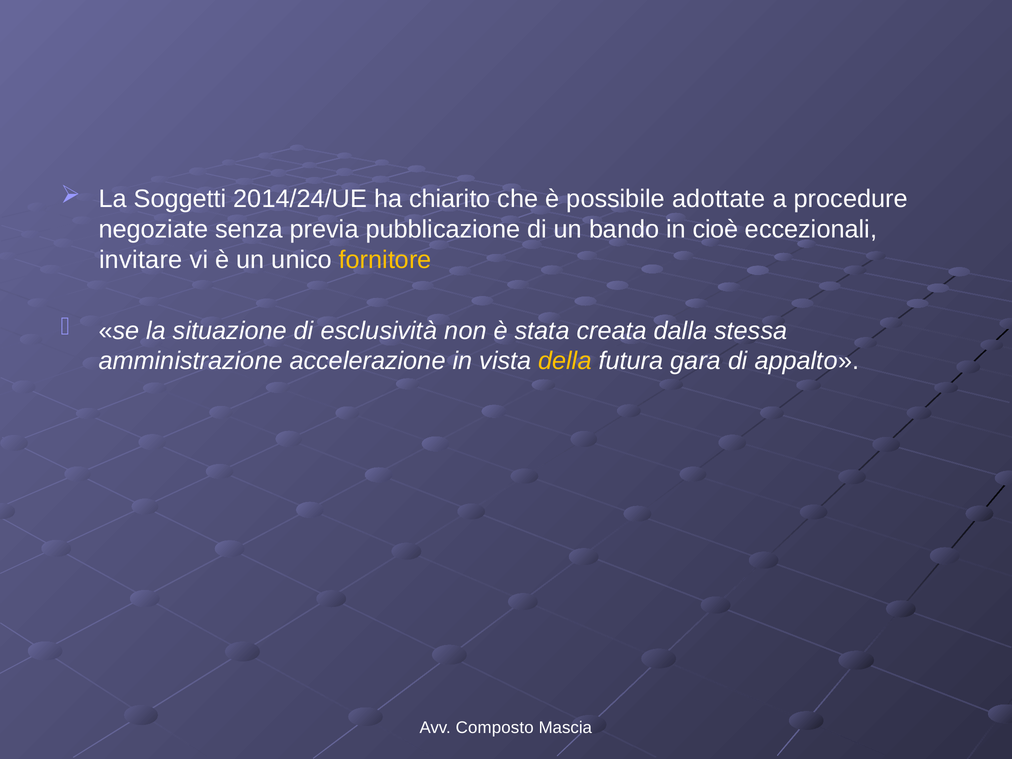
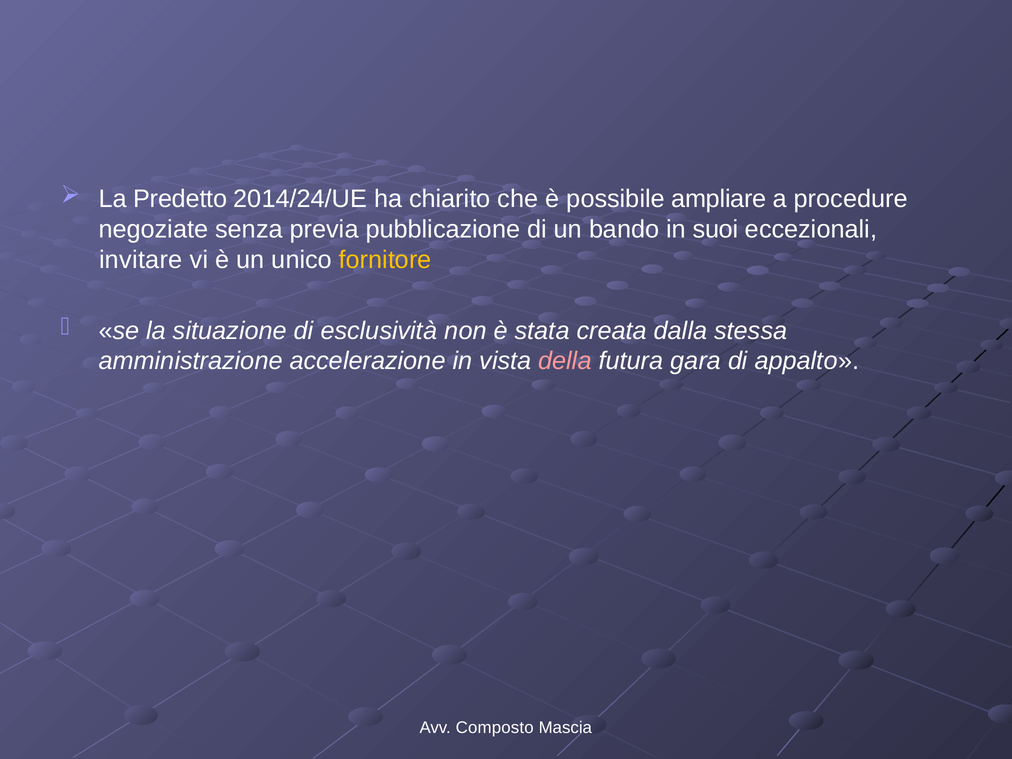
Soggetti: Soggetti -> Predetto
adottate: adottate -> ampliare
cioè: cioè -> suoi
della colour: yellow -> pink
